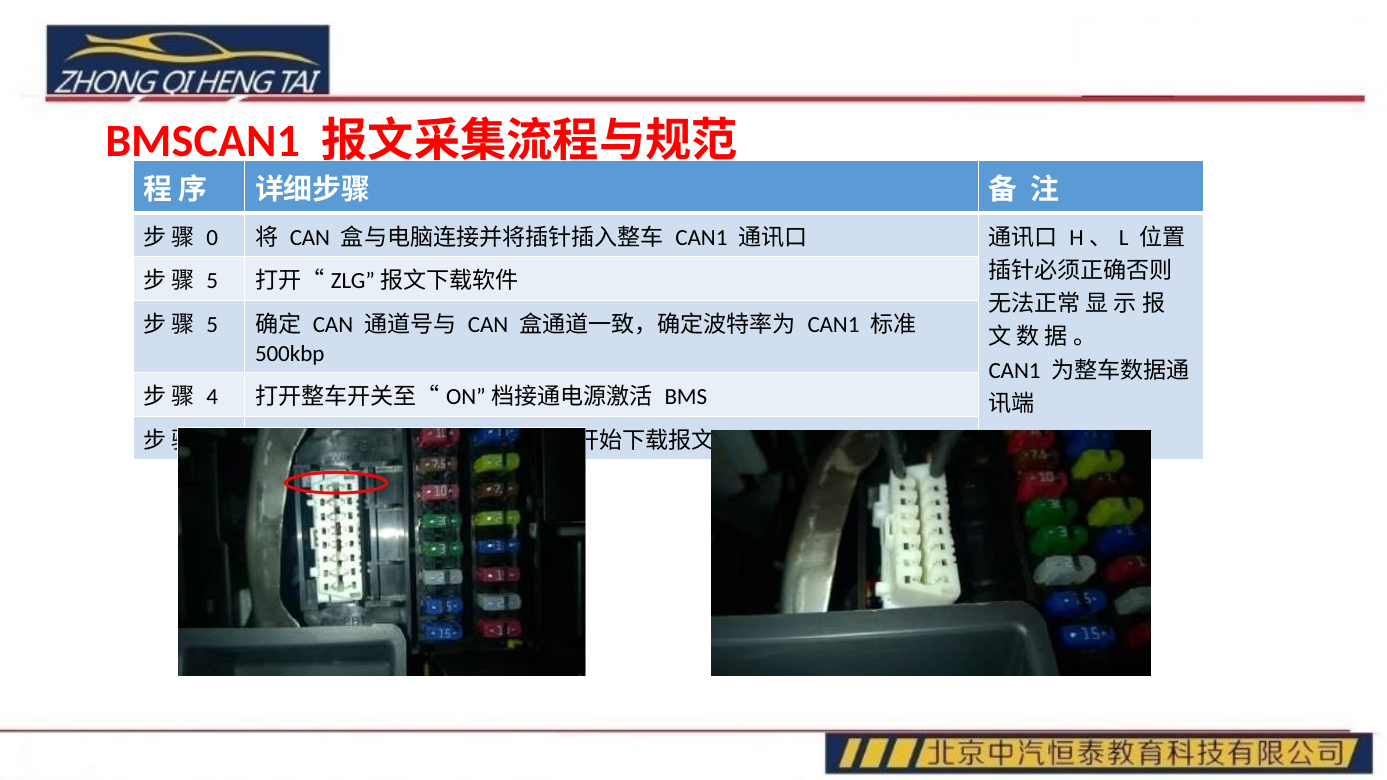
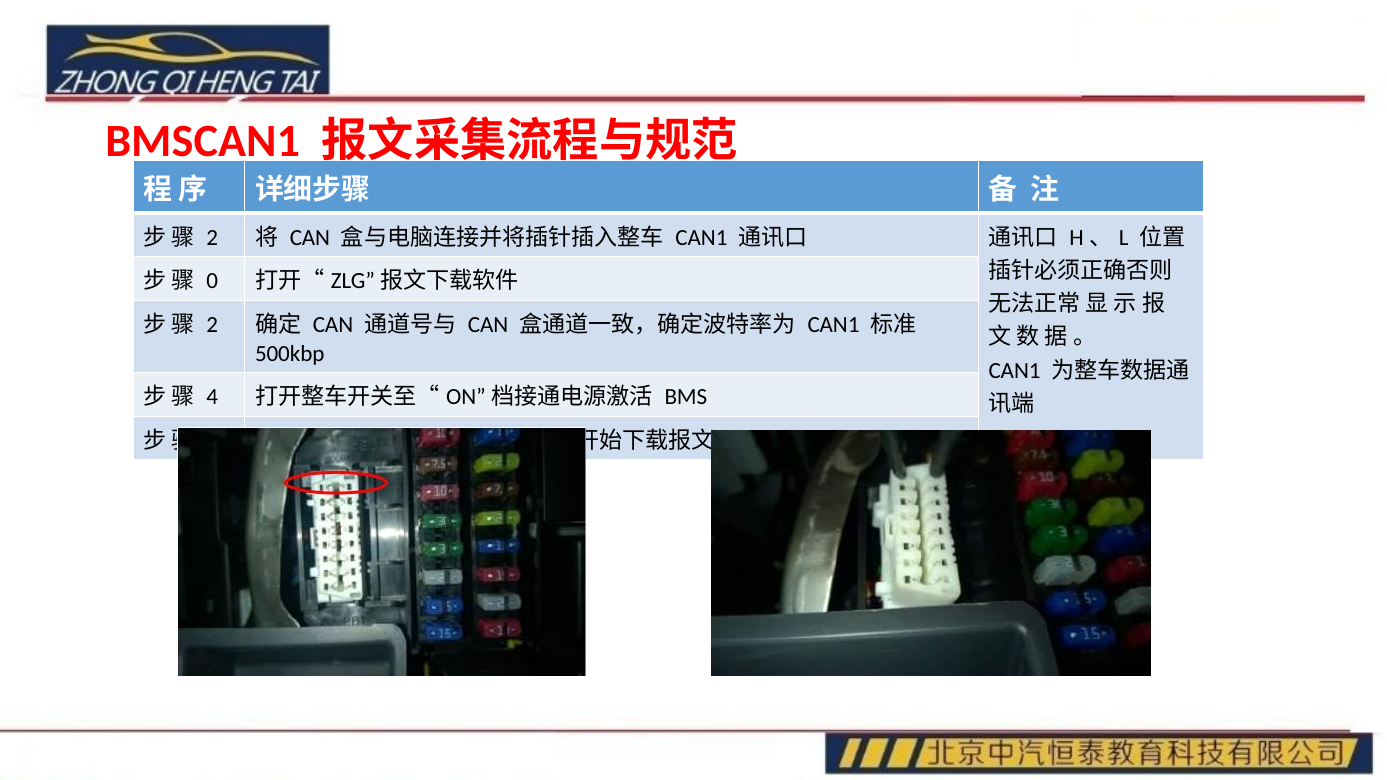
0 at (212, 237): 0 -> 2
5 at (212, 281): 5 -> 0
5 at (212, 325): 5 -> 2
